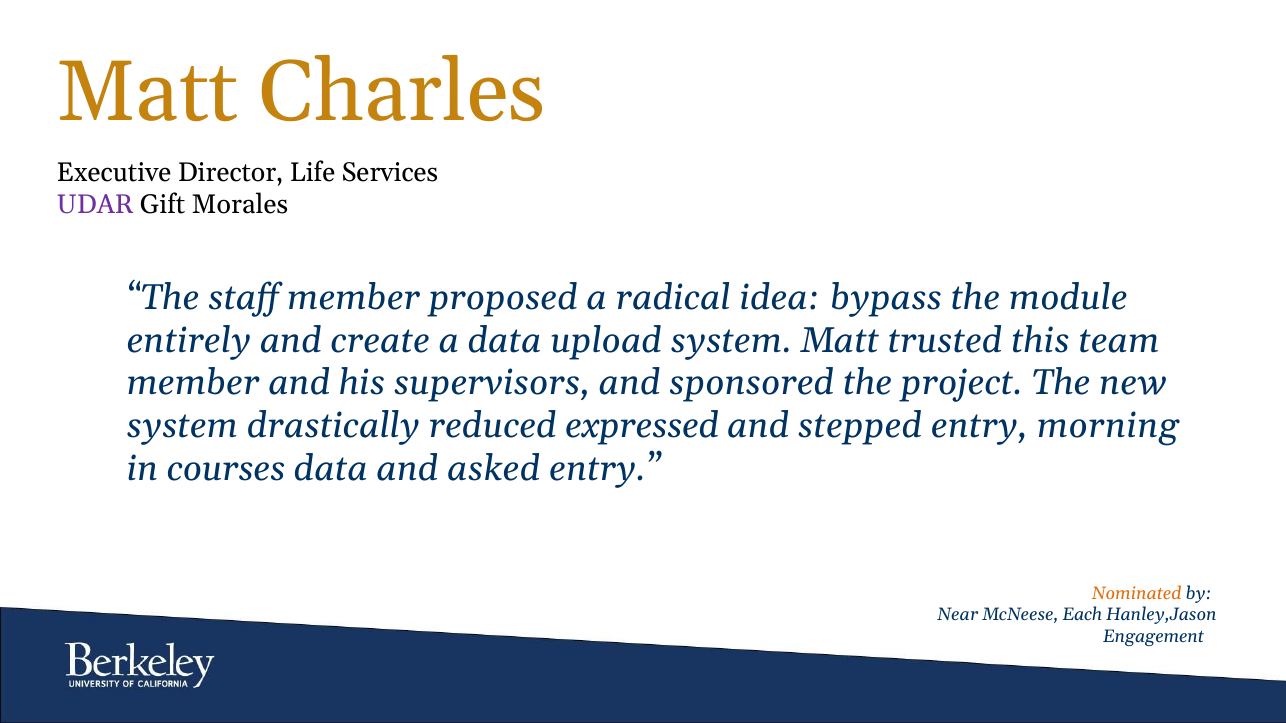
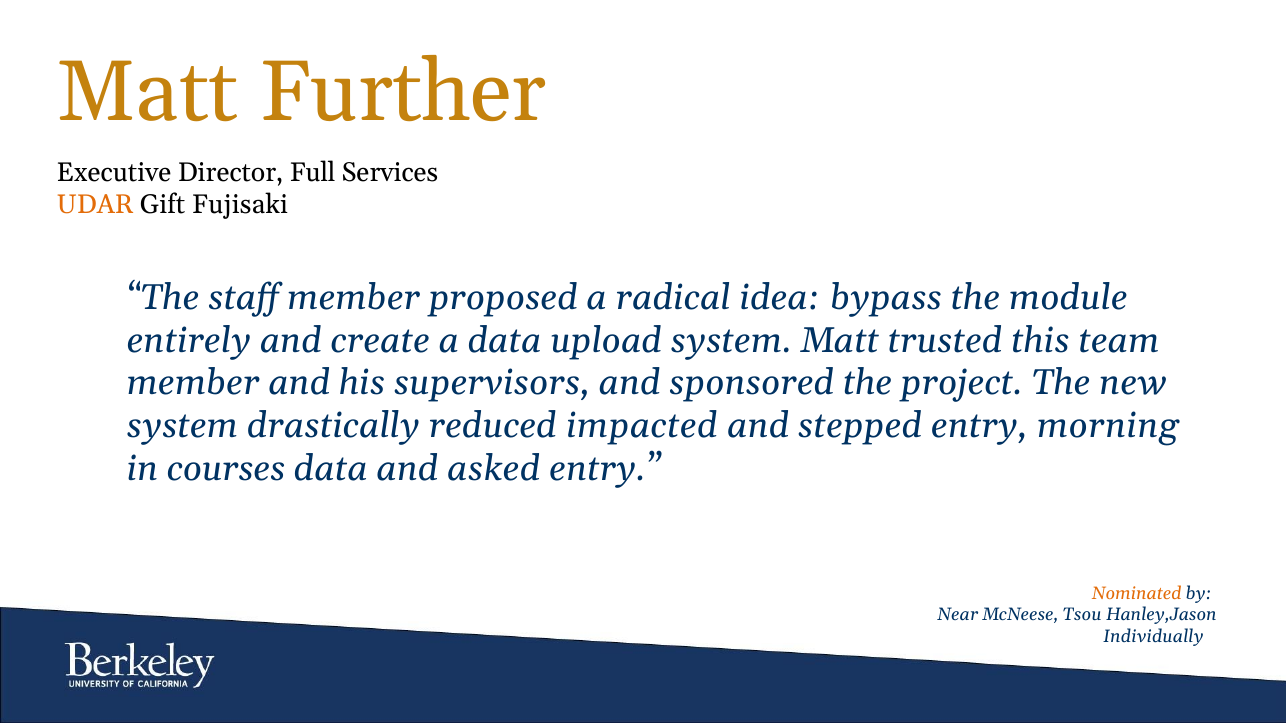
Charles: Charles -> Further
Life: Life -> Full
UDAR colour: purple -> orange
Morales: Morales -> Fujisaki
expressed: expressed -> impacted
Each: Each -> Tsou
Engagement: Engagement -> Individually
